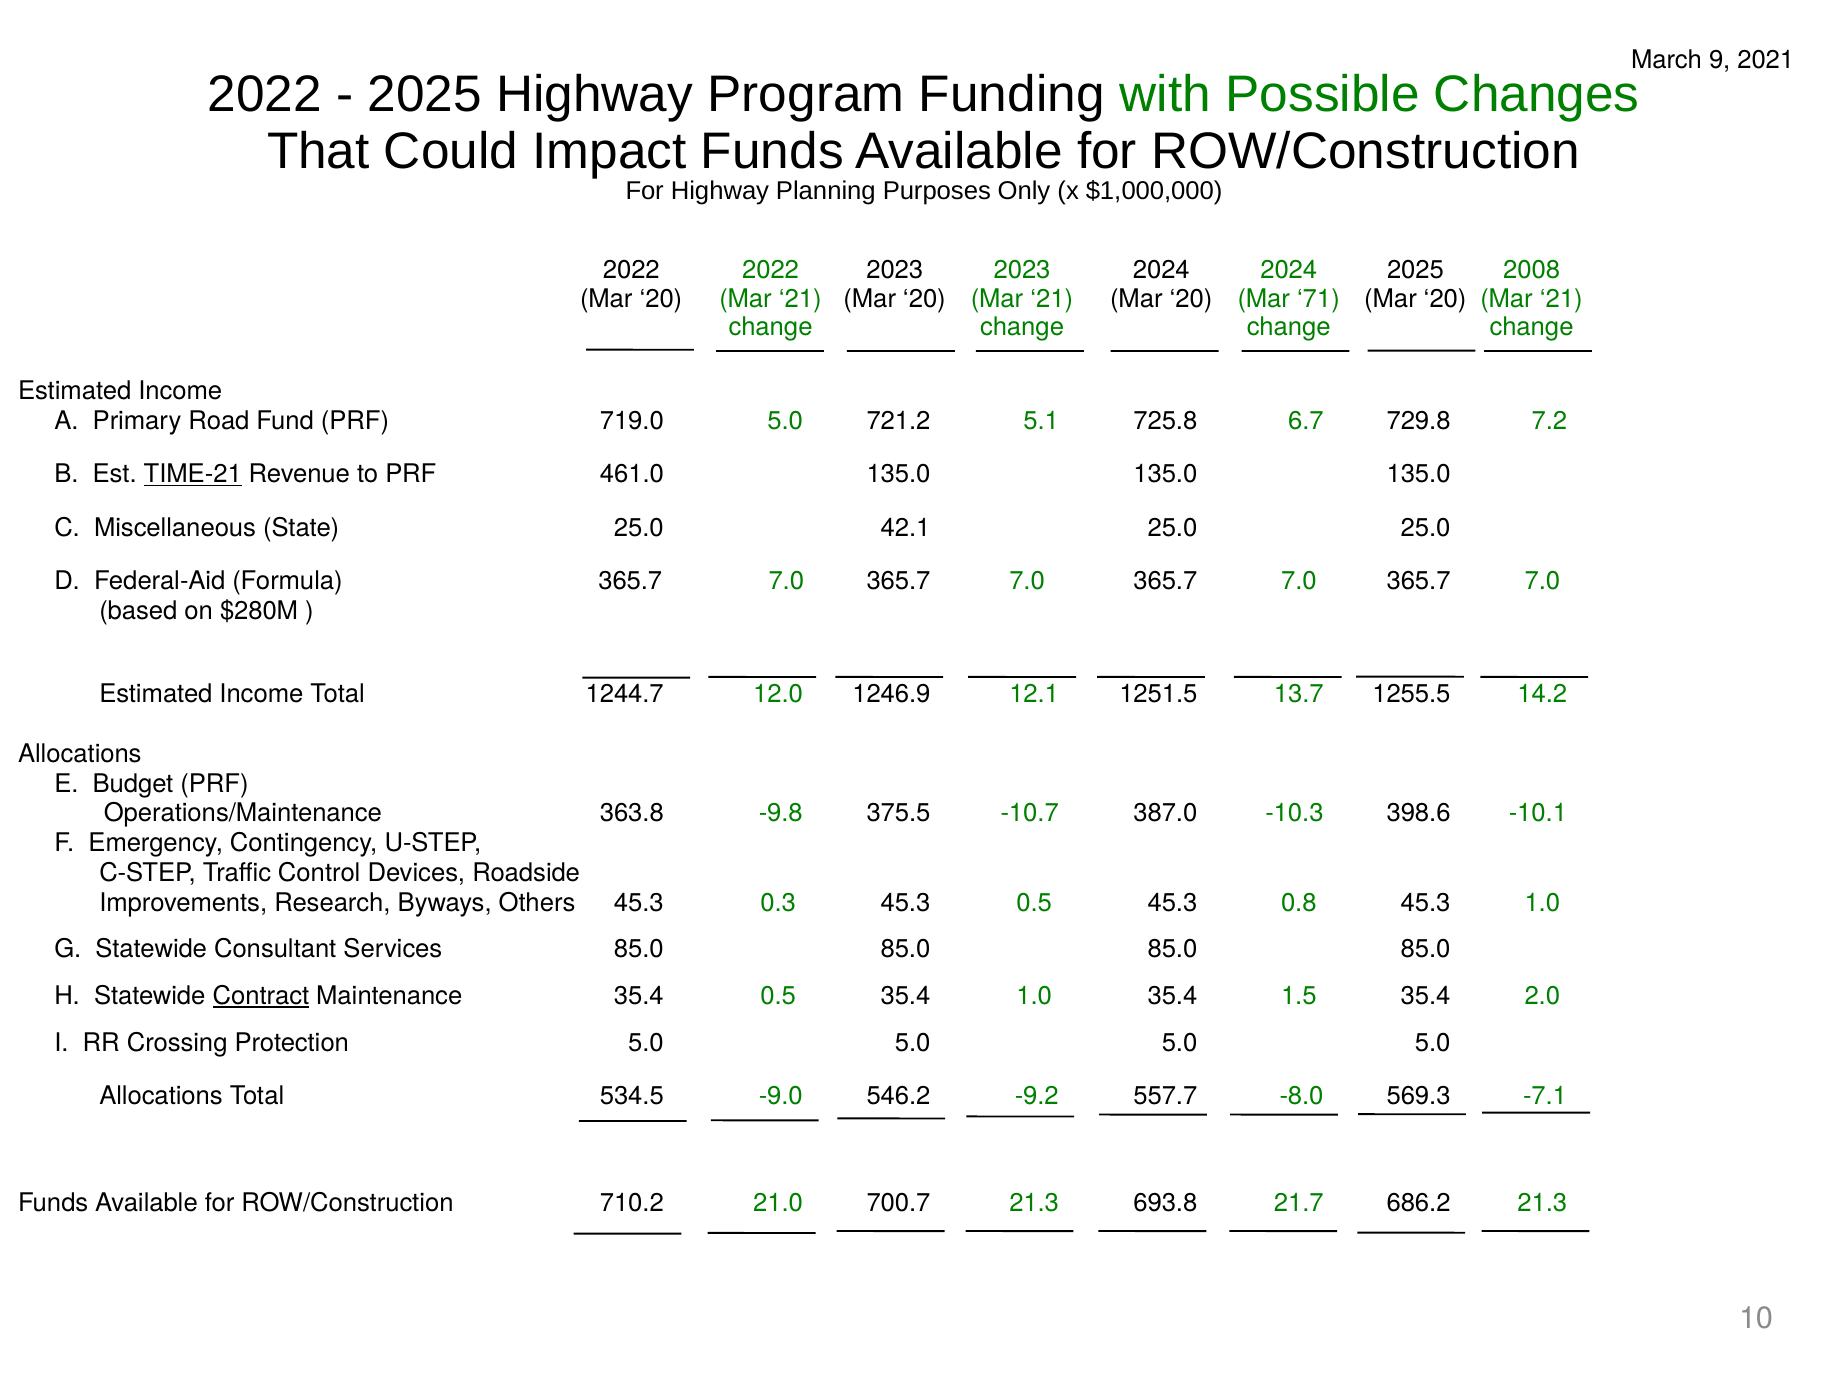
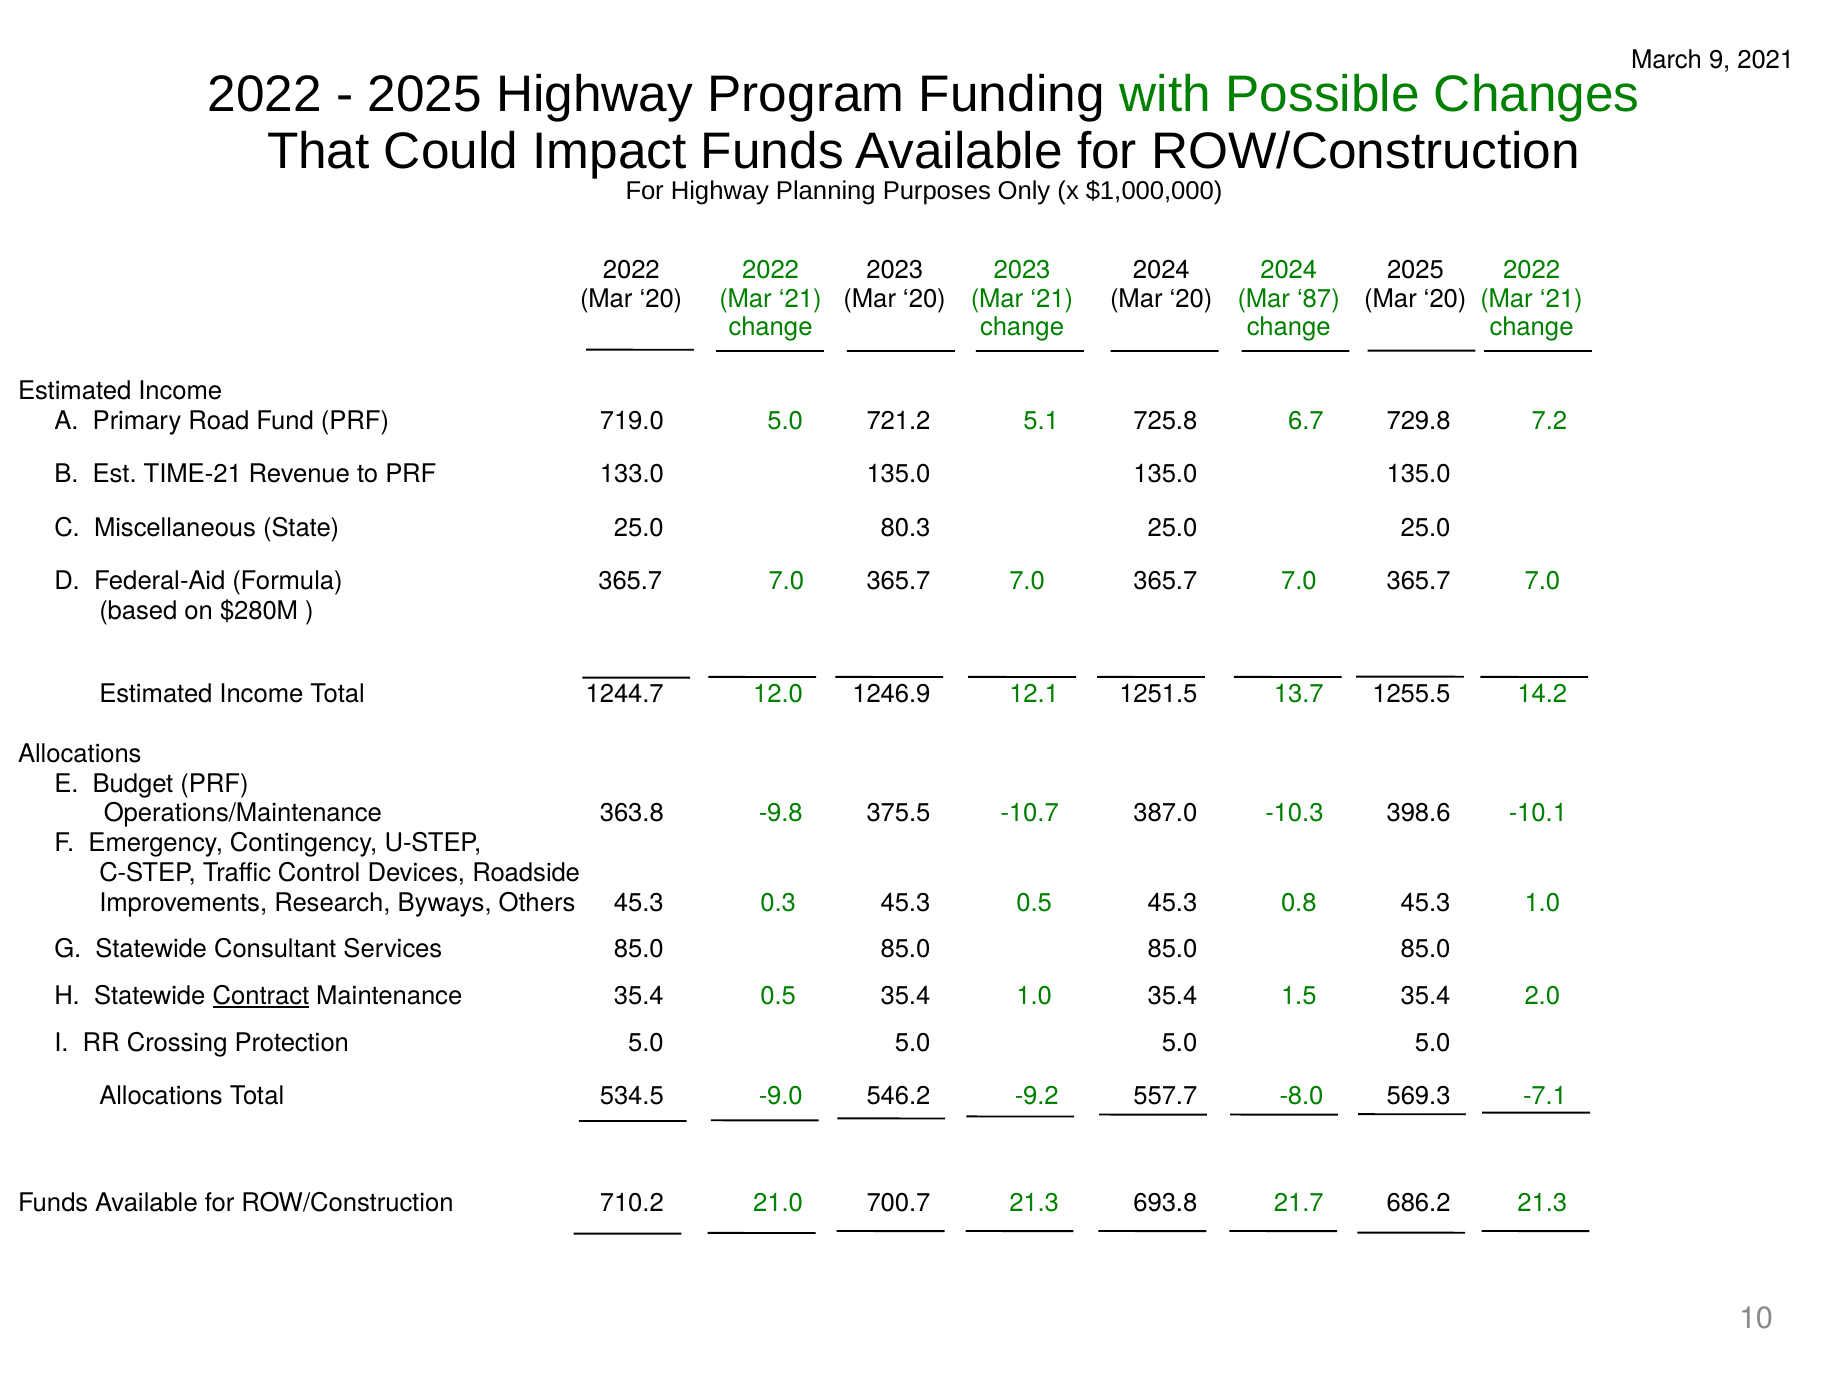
2025 2008: 2008 -> 2022
71: 71 -> 87
TIME-21 underline: present -> none
461.0: 461.0 -> 133.0
42.1: 42.1 -> 80.3
